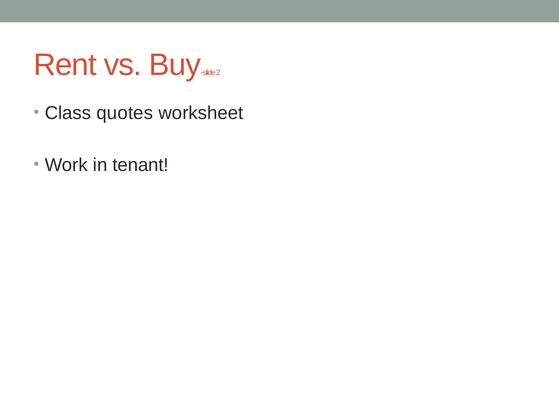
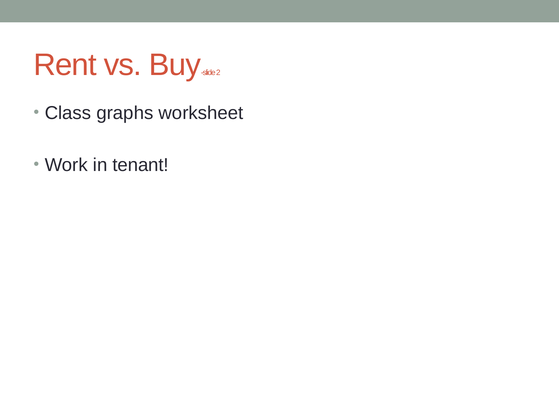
quotes: quotes -> graphs
